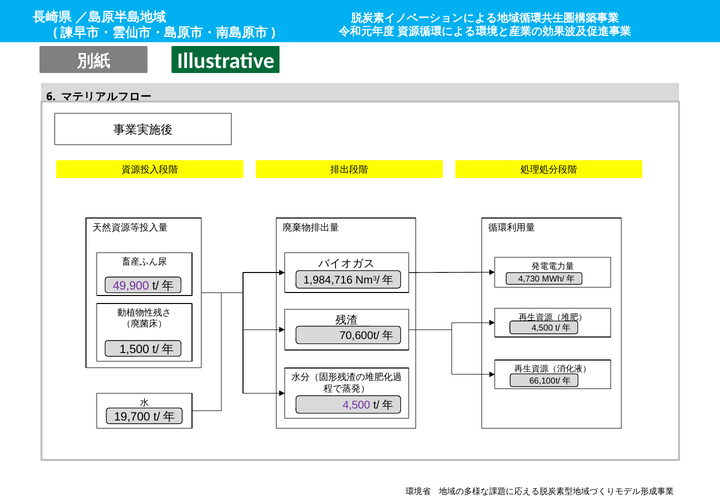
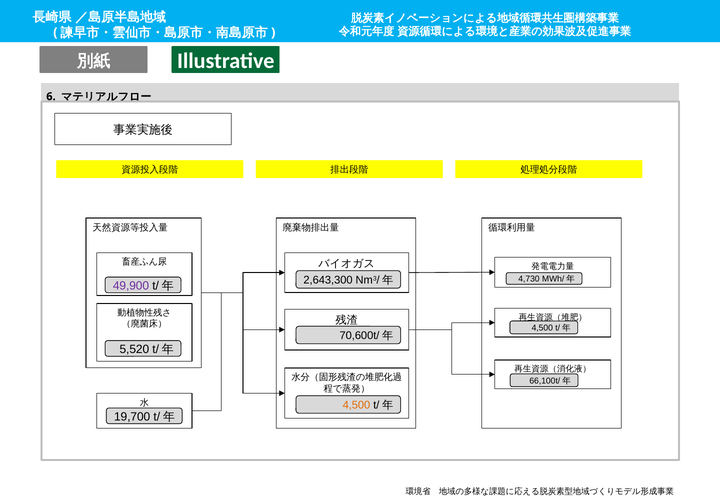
1,984,716: 1,984,716 -> 2,643,300
1,500: 1,500 -> 5,520
4,500 at (356, 405) colour: purple -> orange
